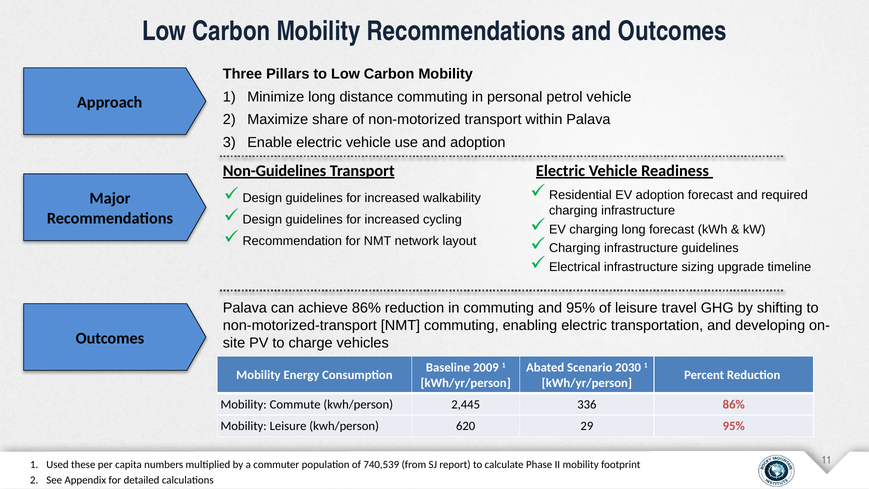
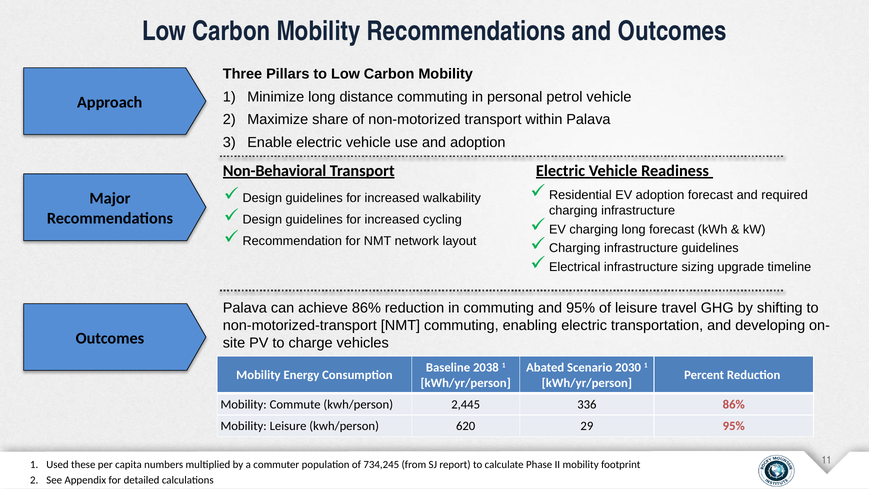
Non-Guidelines: Non-Guidelines -> Non-Behavioral
2009: 2009 -> 2038
740,539: 740,539 -> 734,245
